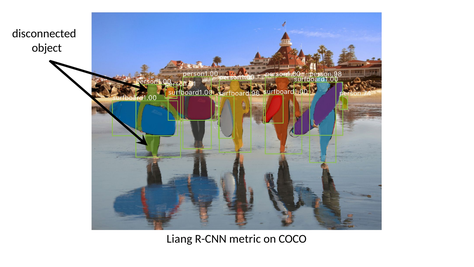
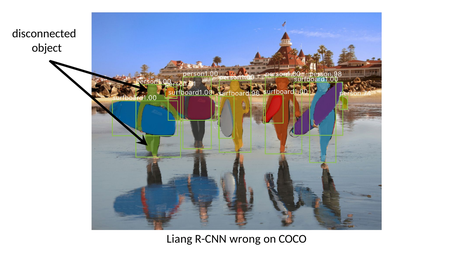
metric: metric -> wrong
